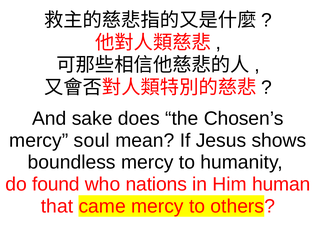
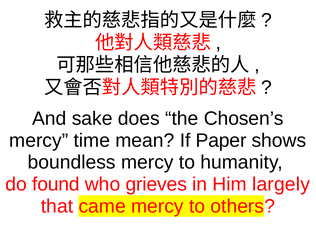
soul: soul -> time
Jesus: Jesus -> Paper
nations: nations -> grieves
human: human -> largely
